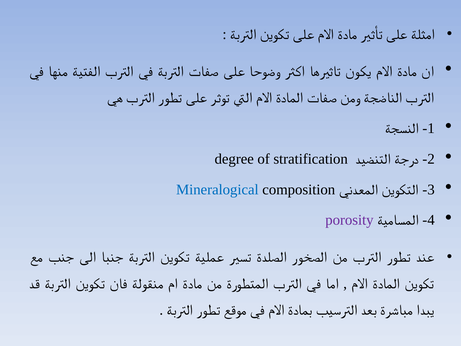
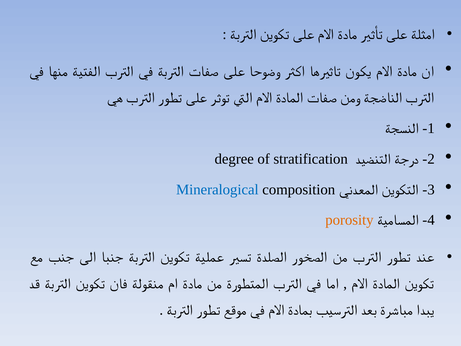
porosity colour: purple -> orange
